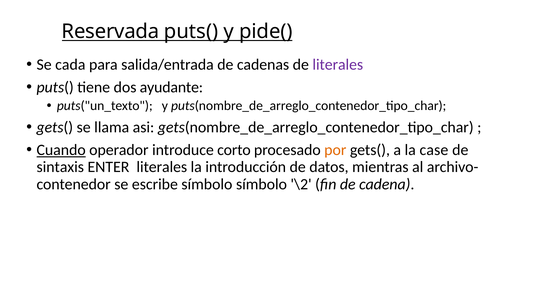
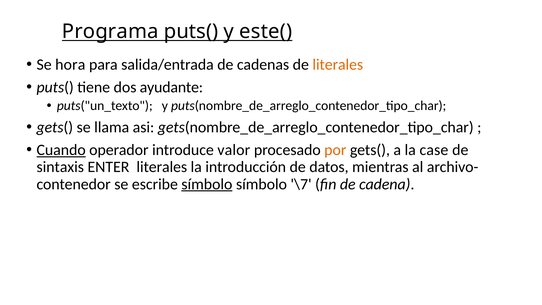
Reservada: Reservada -> Programa
pide(: pide( -> este(
cada: cada -> hora
literales at (338, 64) colour: purple -> orange
corto: corto -> valor
símbolo at (207, 184) underline: none -> present
\2: \2 -> \7
